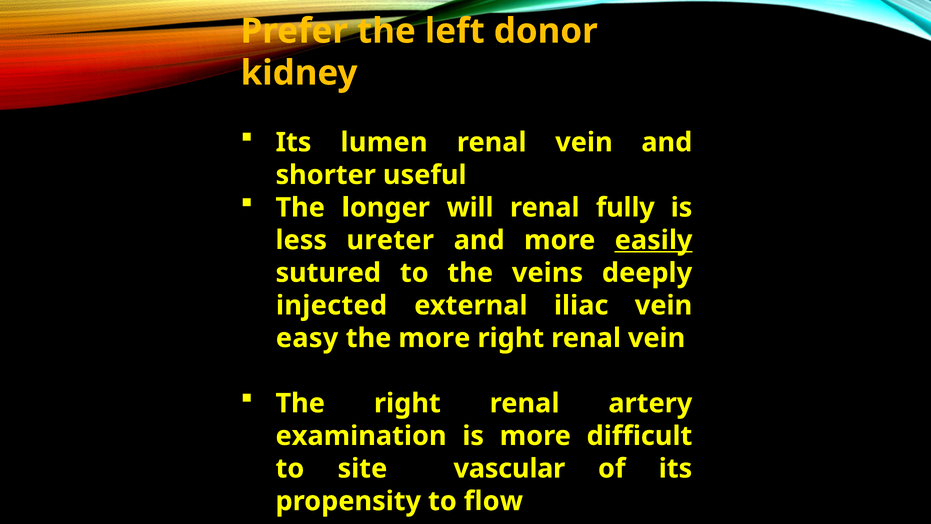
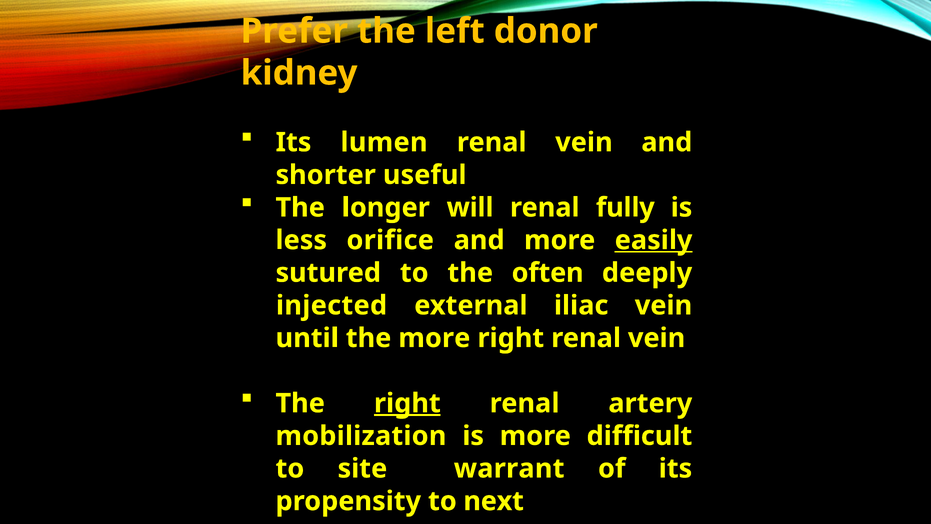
ureter: ureter -> orifice
veins: veins -> often
easy: easy -> until
right at (407, 403) underline: none -> present
examination: examination -> mobilization
vascular: vascular -> warrant
flow: flow -> next
